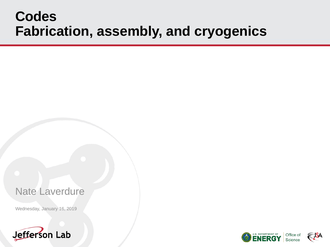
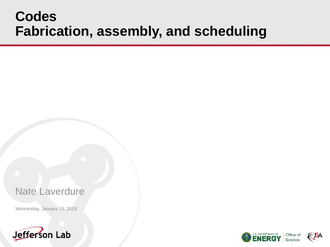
cryogenics: cryogenics -> scheduling
